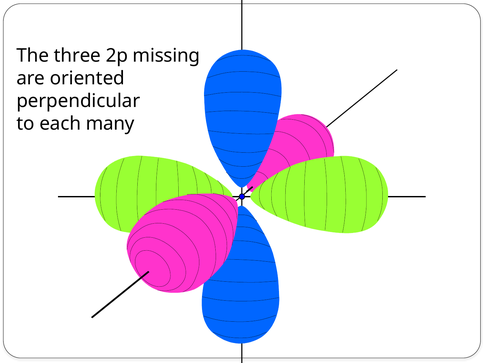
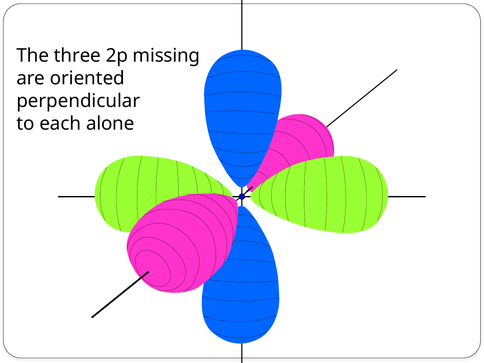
many: many -> alone
